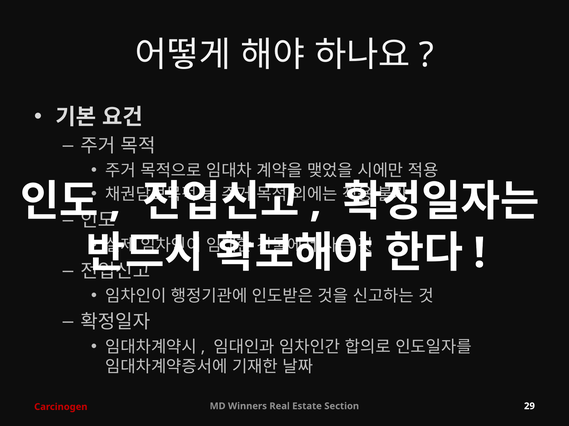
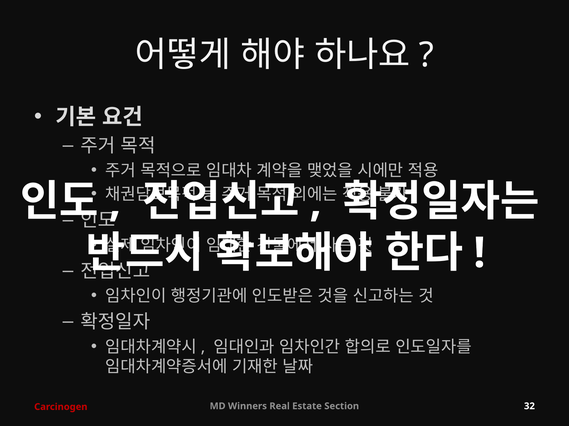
29: 29 -> 32
